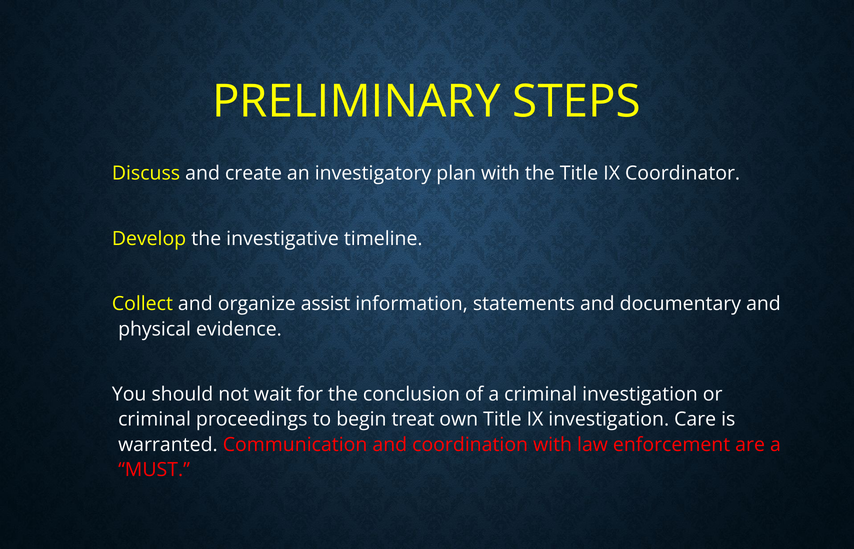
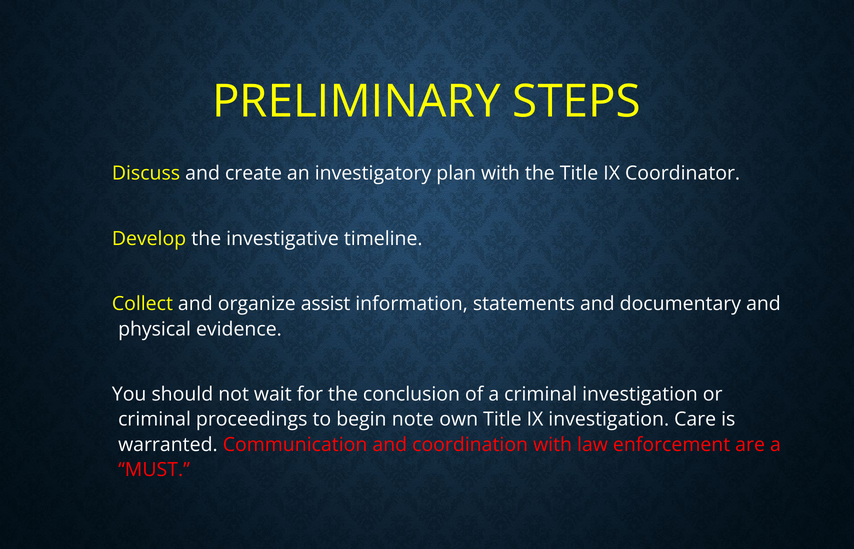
treat: treat -> note
